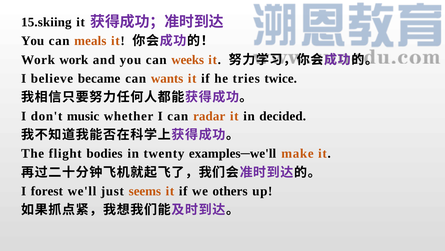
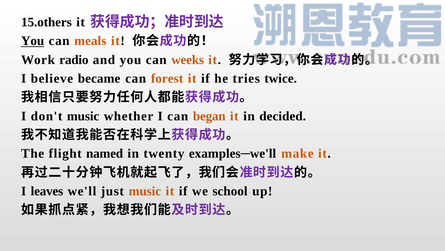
15.skiing: 15.skiing -> 15.others
You at (33, 41) underline: none -> present
Work work: work -> radio
wants: wants -> forest
radar: radar -> began
bodies: bodies -> named
forest: forest -> leaves
just seems: seems -> music
others: others -> school
